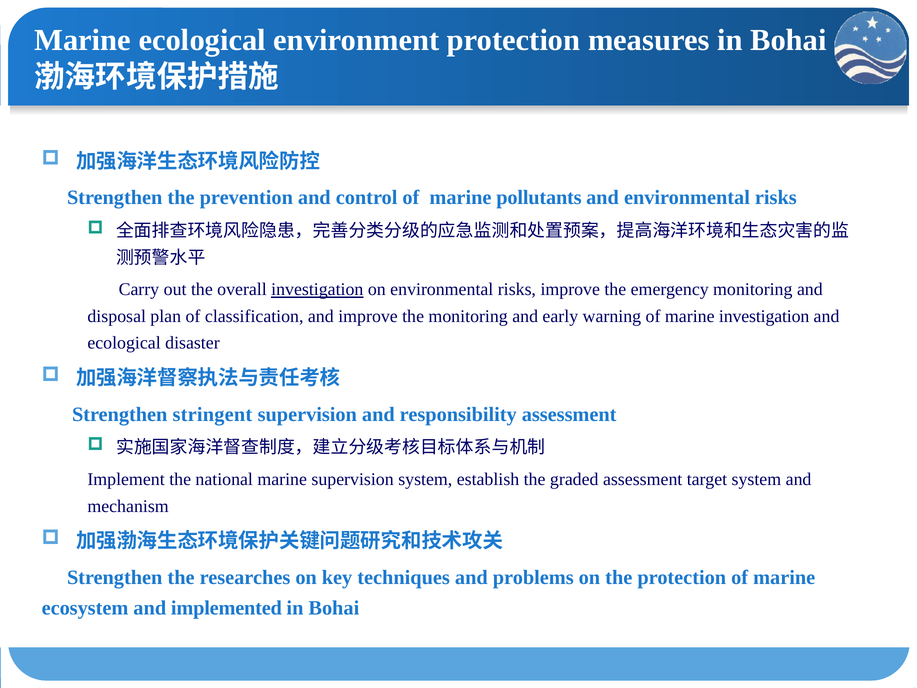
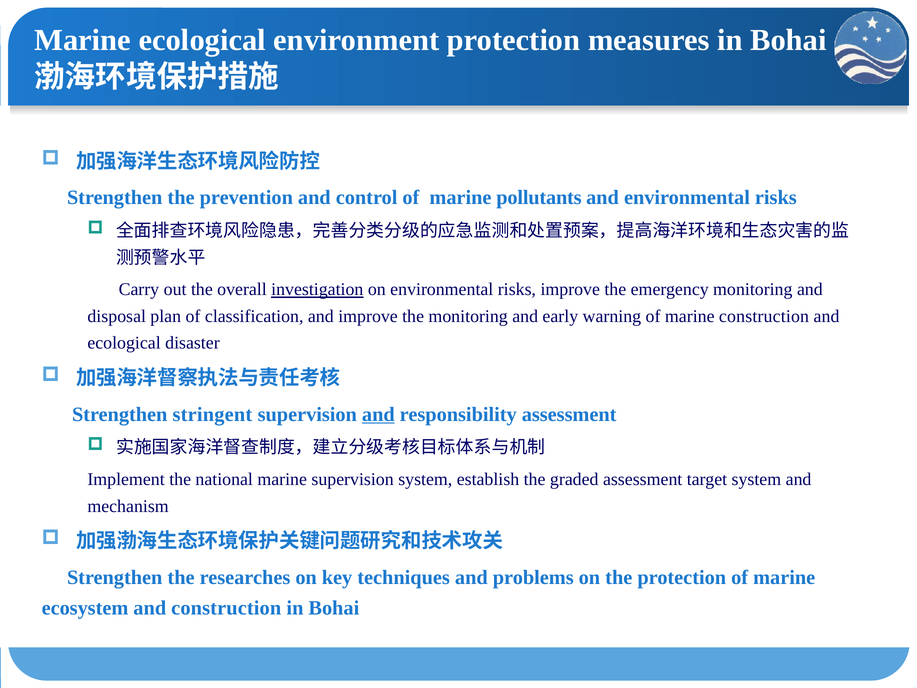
marine investigation: investigation -> construction
and at (378, 414) underline: none -> present
and implemented: implemented -> construction
